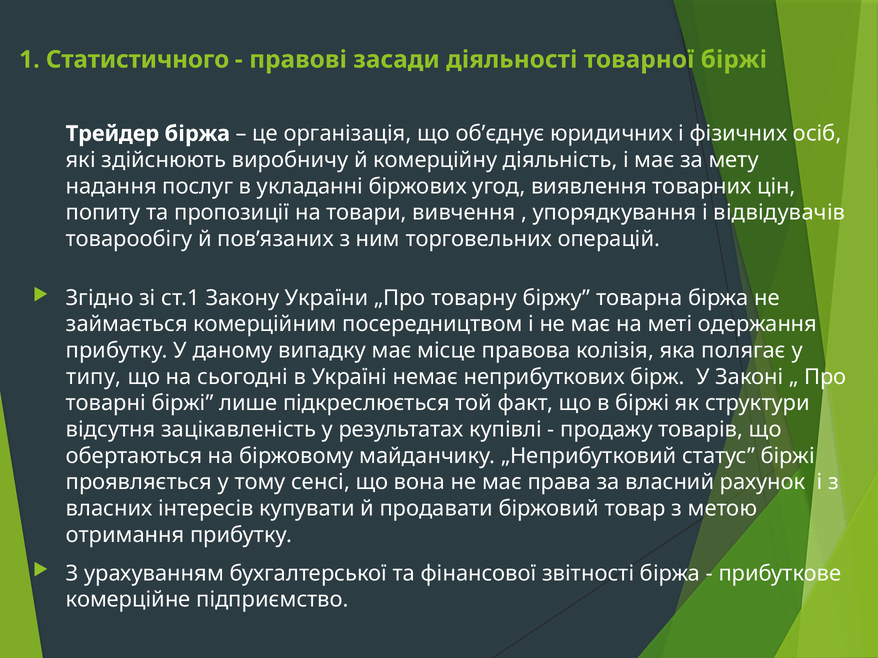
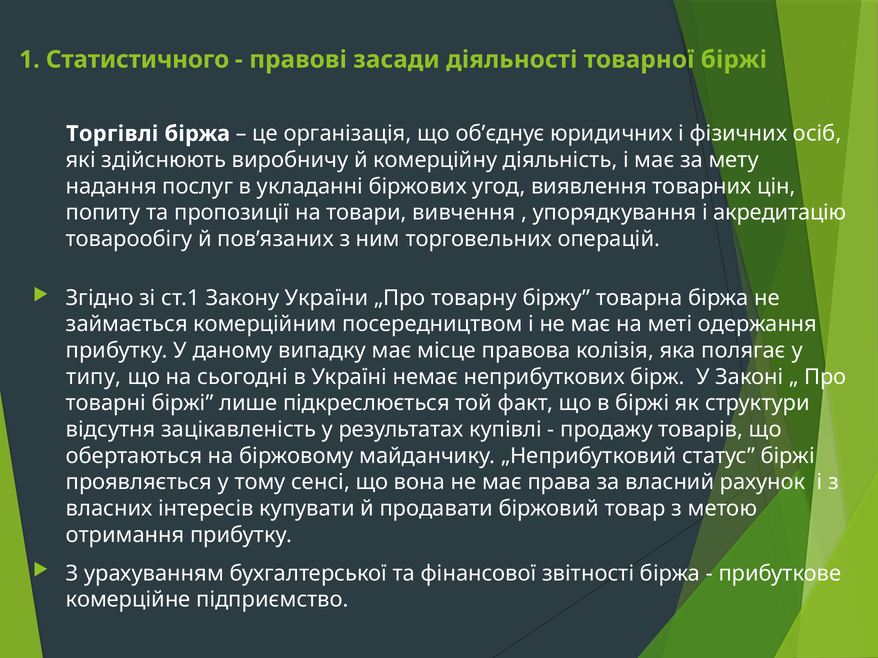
Трейдер: Трейдер -> Торгівлі
відвідувачів: відвідувачів -> акредитацію
